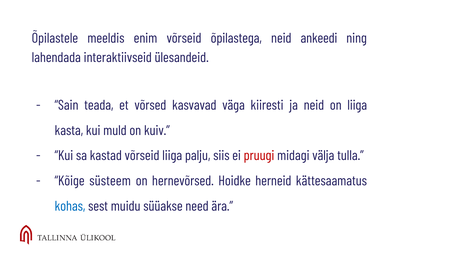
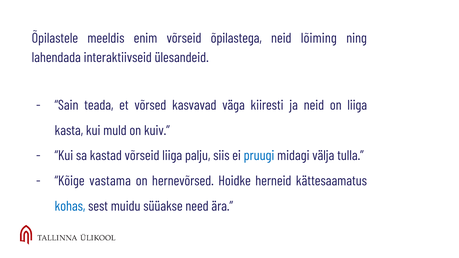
ankeedi: ankeedi -> lõiming
pruugi colour: red -> blue
süsteem: süsteem -> vastama
